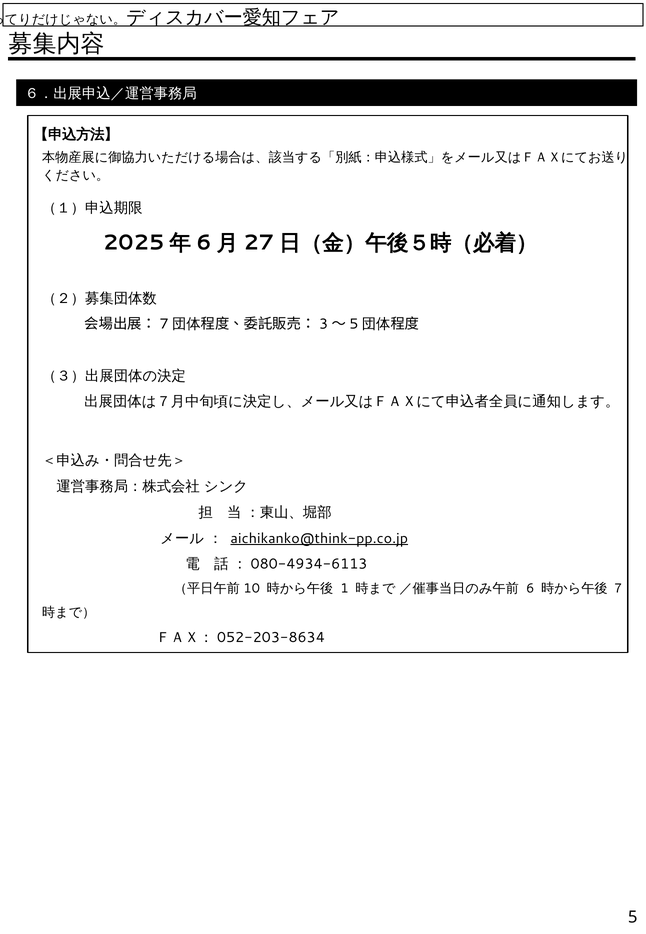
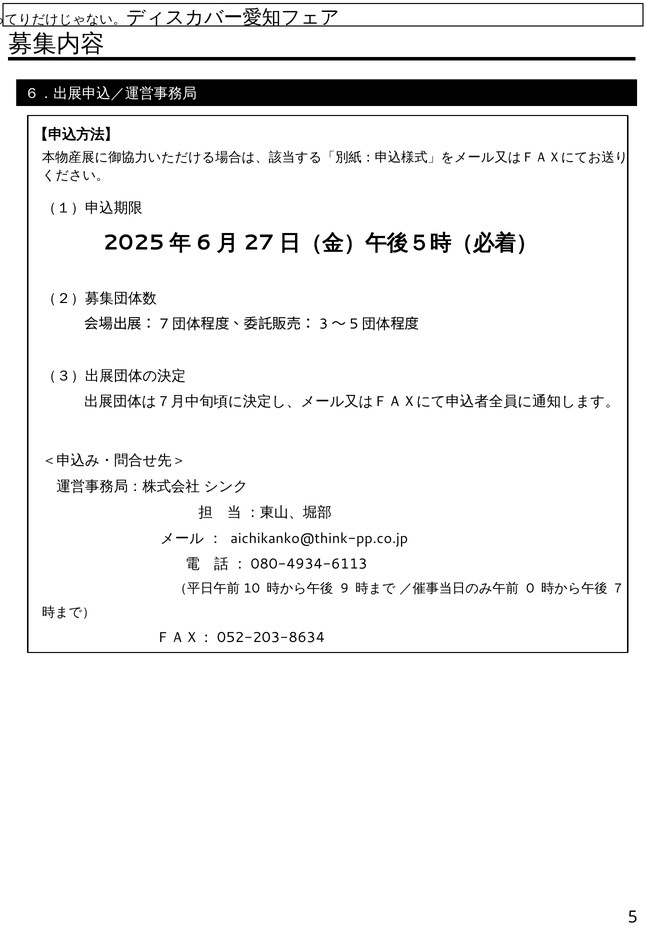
aichikanko@think-pp.co.jp underline: present -> none
1: 1 -> 9
6: 6 -> 0
